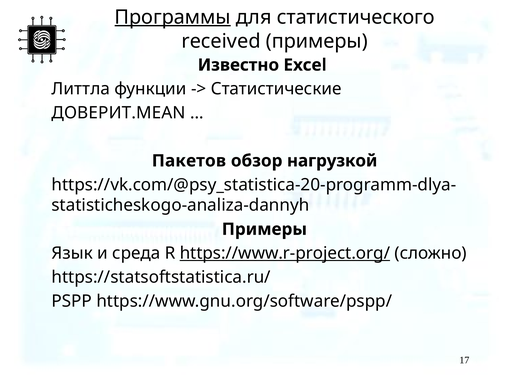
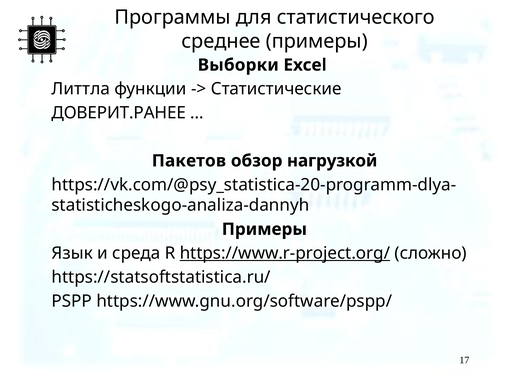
Программы underline: present -> none
received: received -> среднее
Известно: Известно -> Выборки
ДОВЕРИТ.MEAN: ДОВЕРИТ.MEAN -> ДОВЕРИТ.РАНЕЕ
